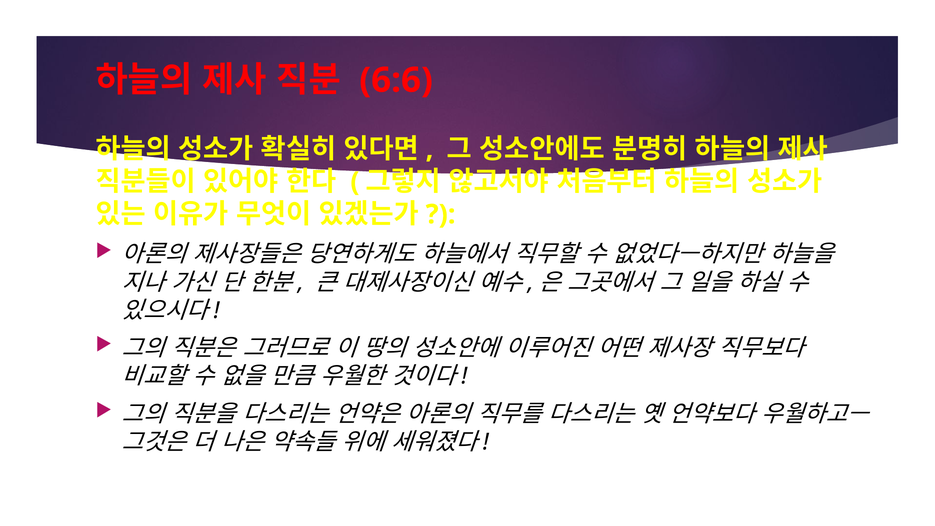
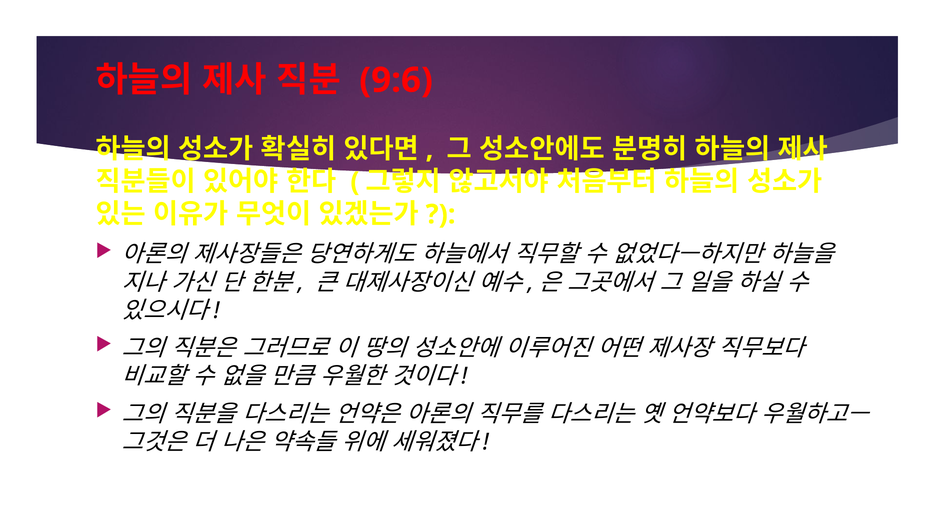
6:6: 6:6 -> 9:6
